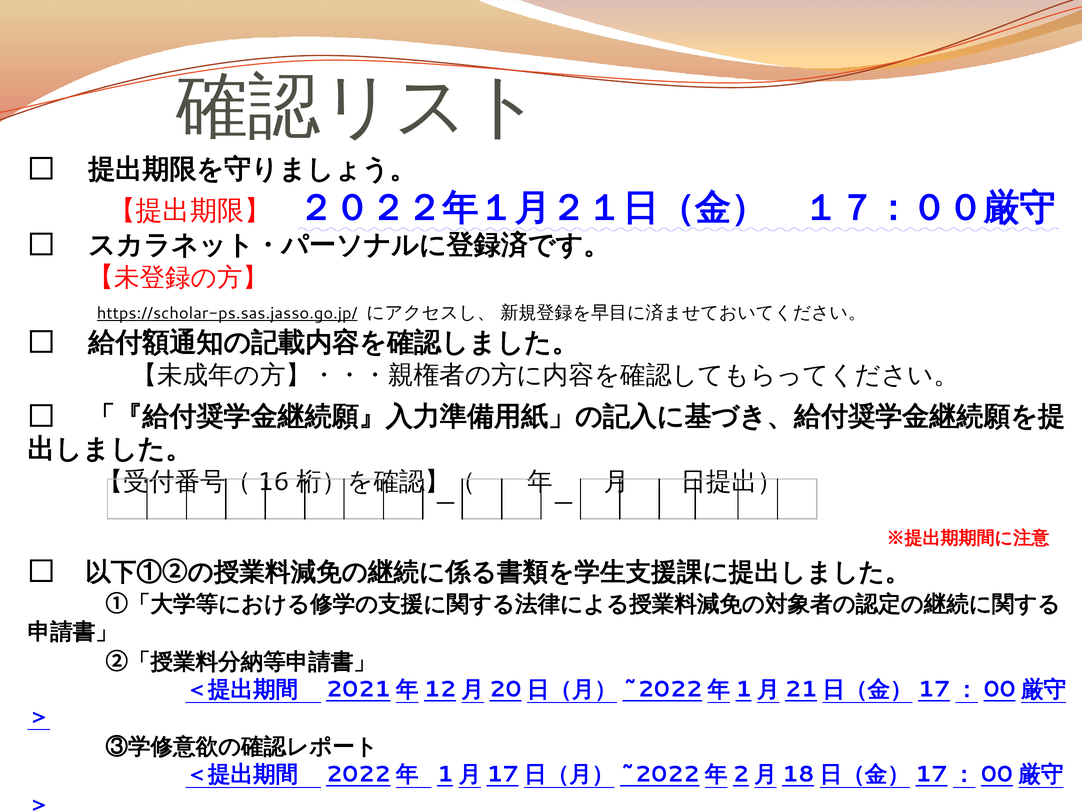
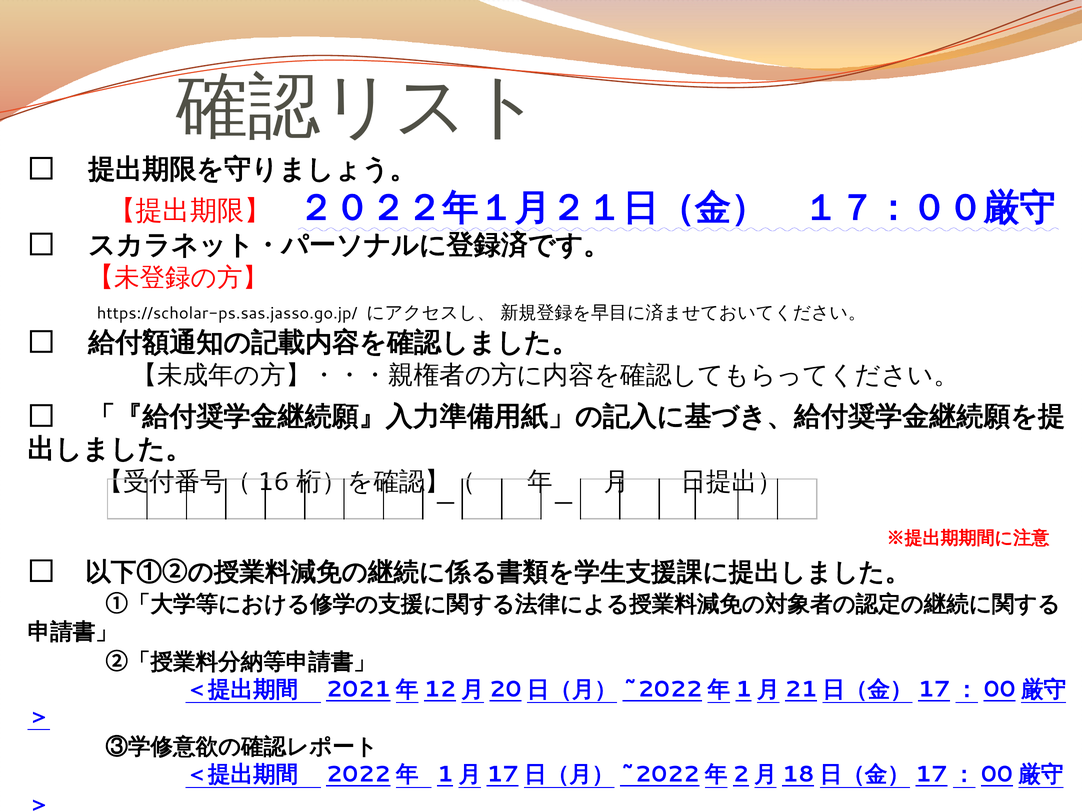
https://scholar-ps.sas.jasso.go.jp/ underline: present -> none
